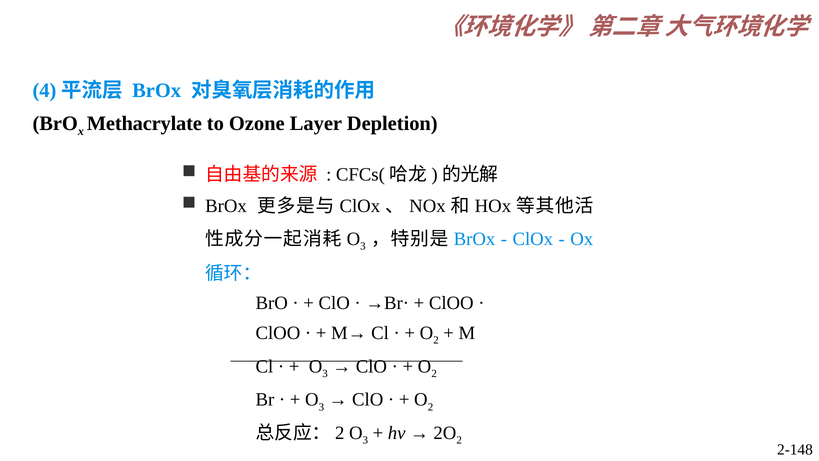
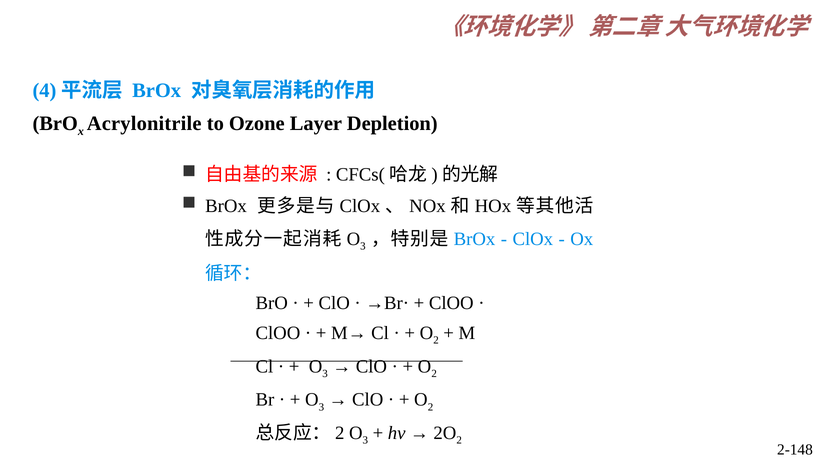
Methacrylate: Methacrylate -> Acrylonitrile
